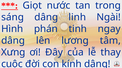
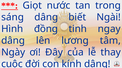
linh: linh -> biết
phán: phán -> đồng
Xưng: Xưng -> Ngày
